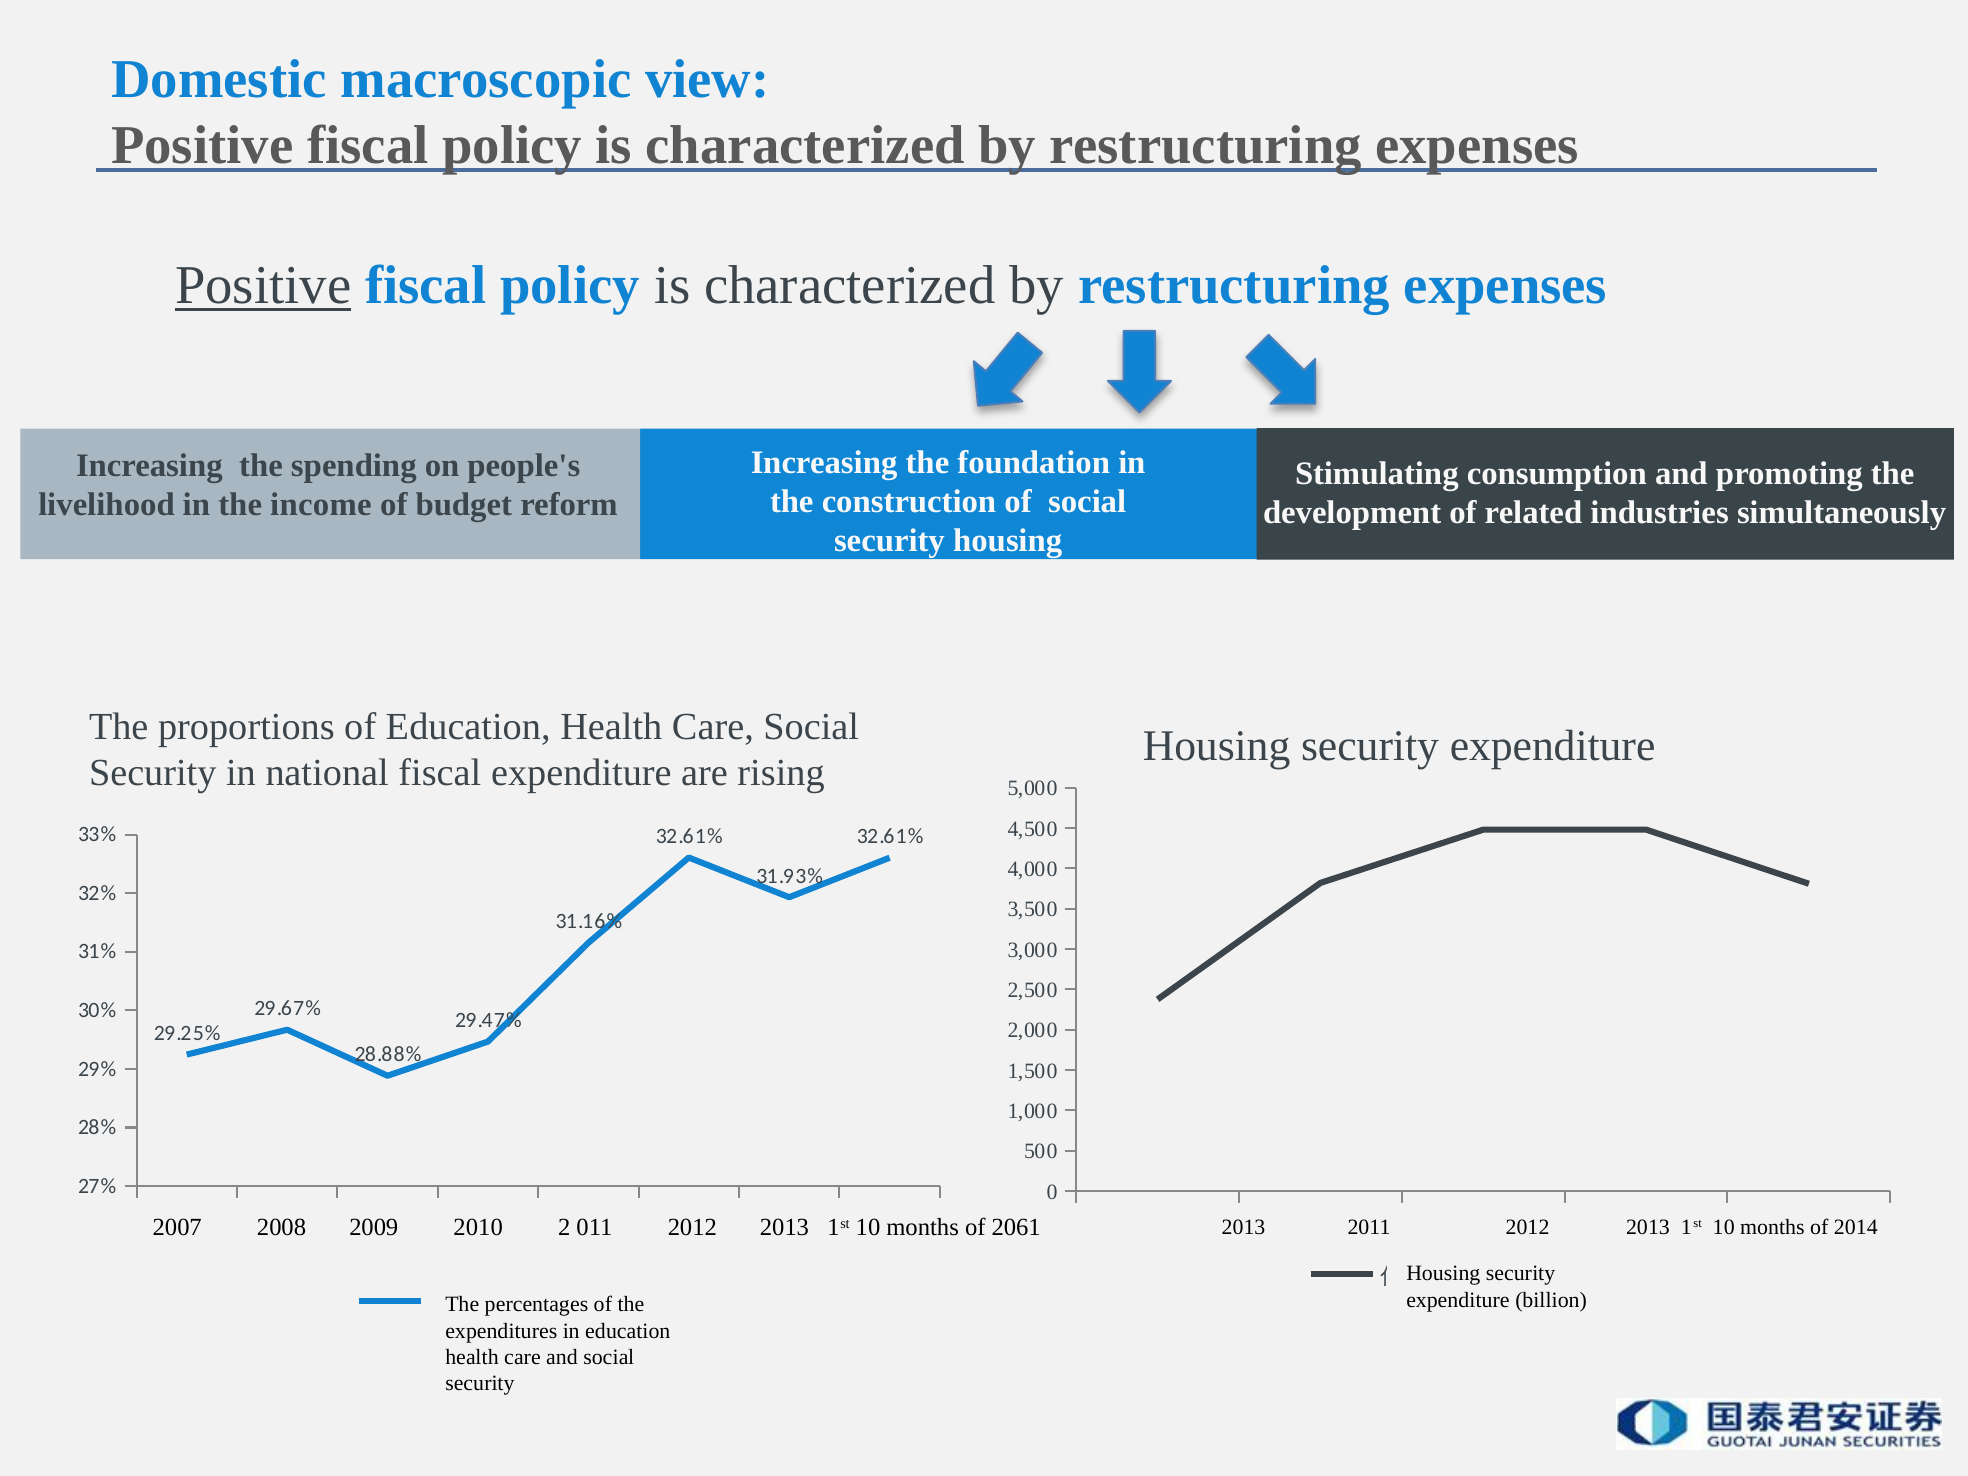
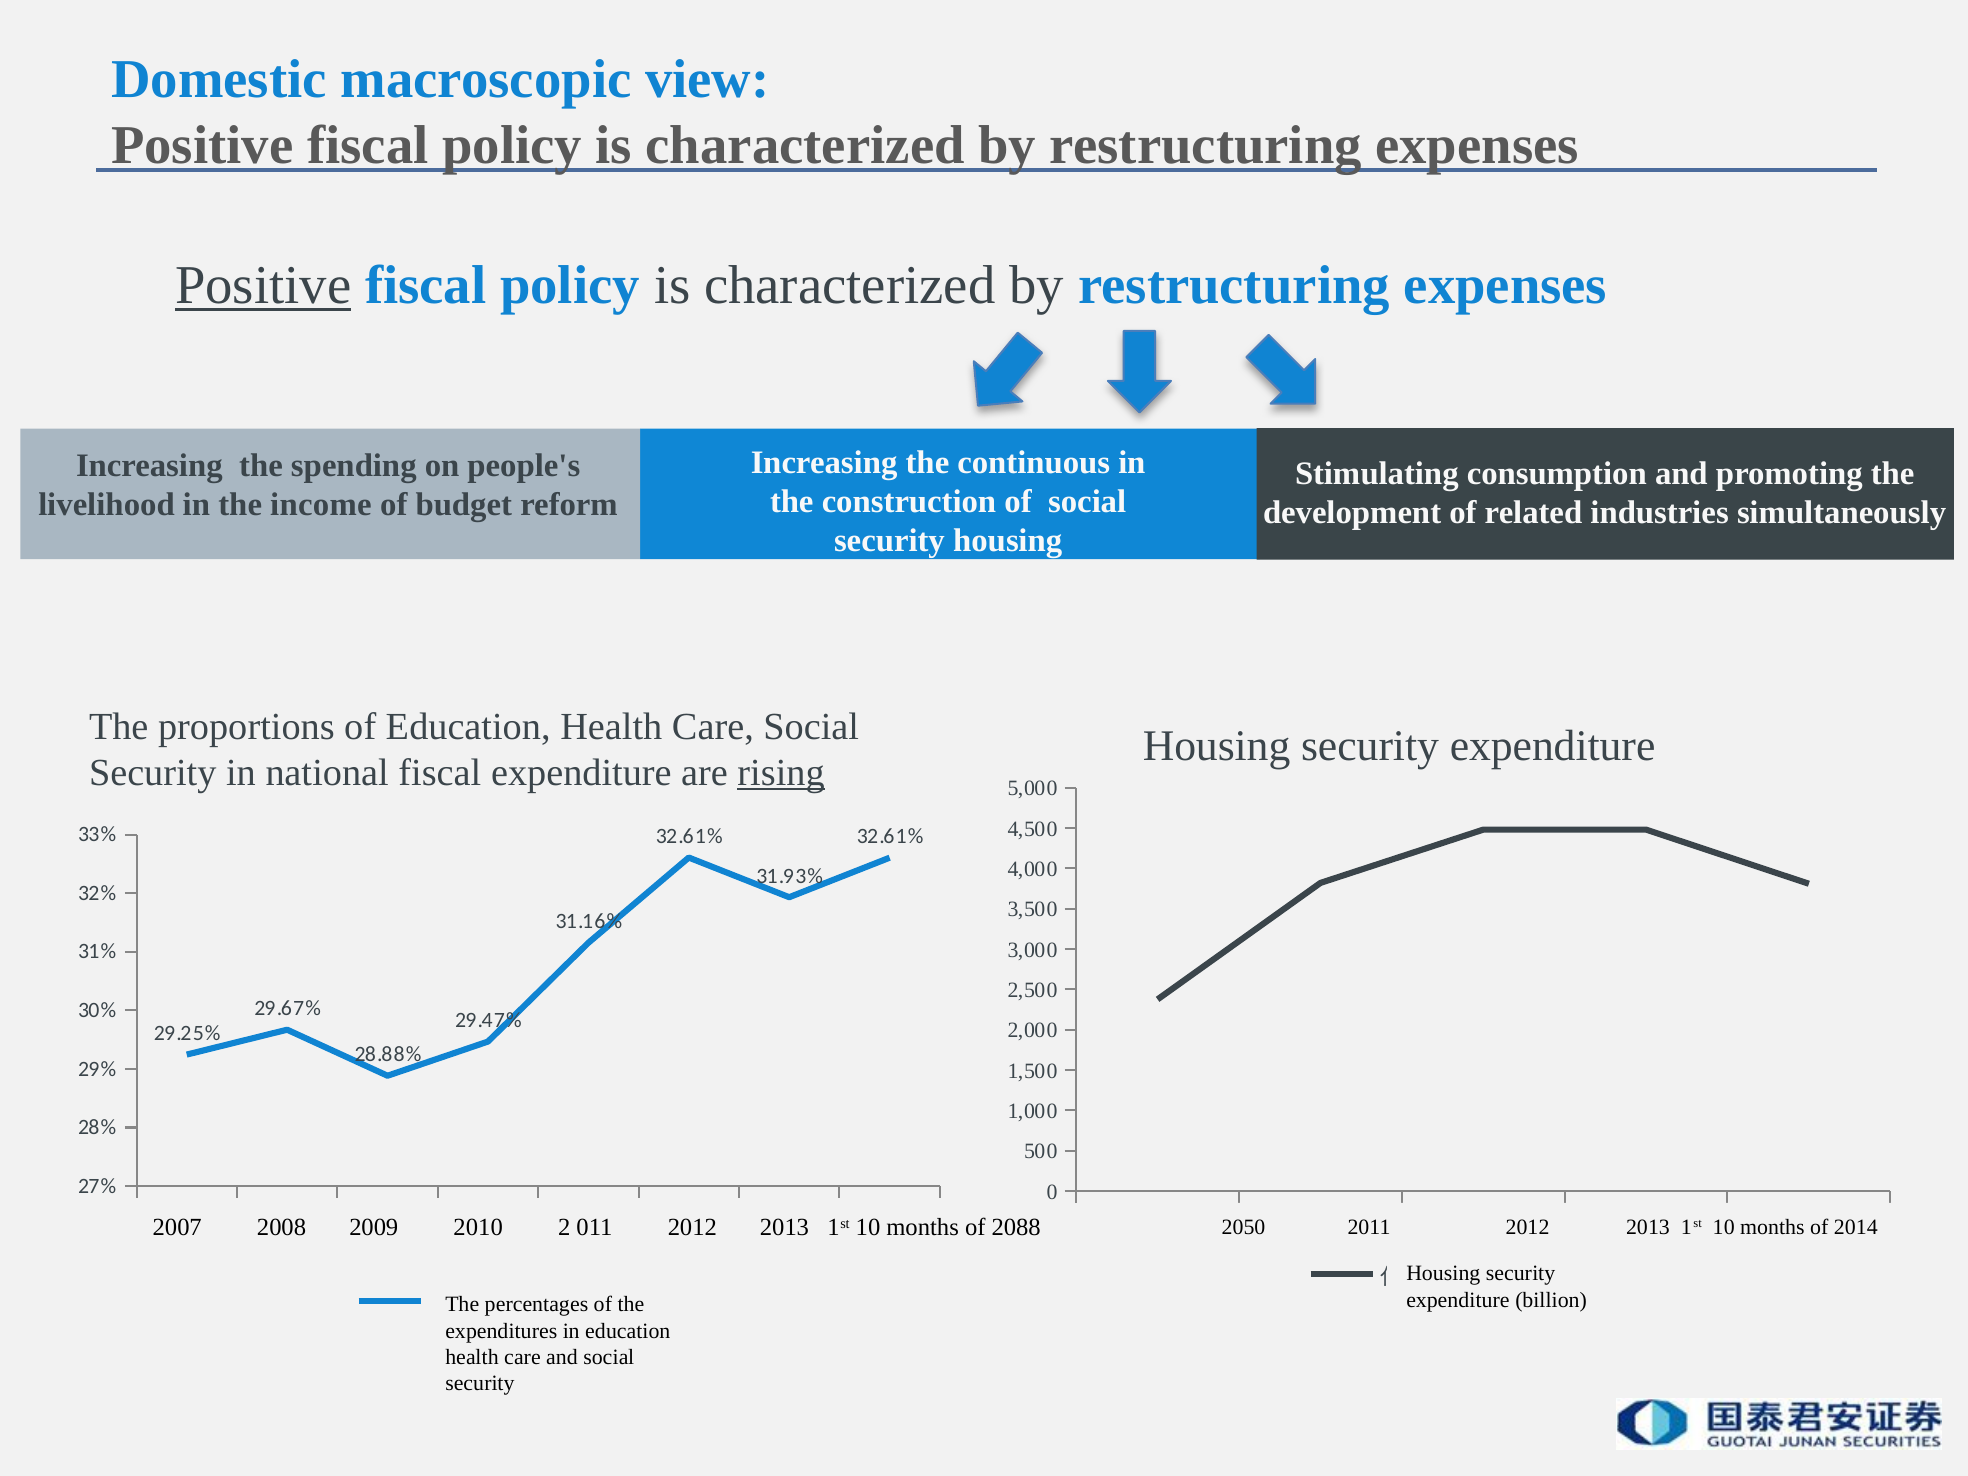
foundation: foundation -> continuous
rising underline: none -> present
2061: 2061 -> 2088
2013 at (1244, 1227): 2013 -> 2050
